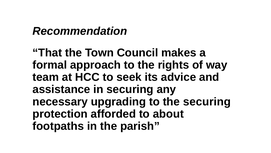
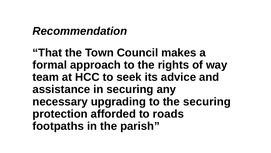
about: about -> roads
